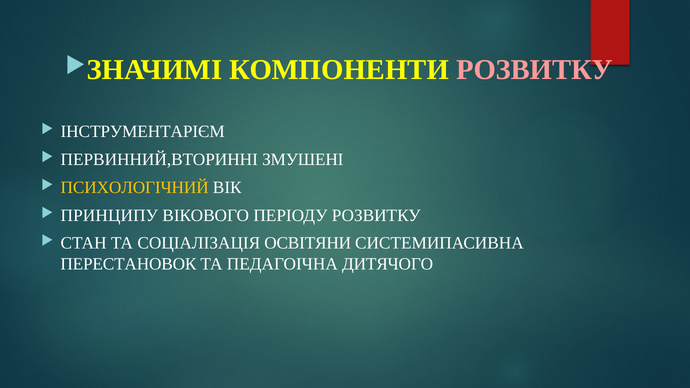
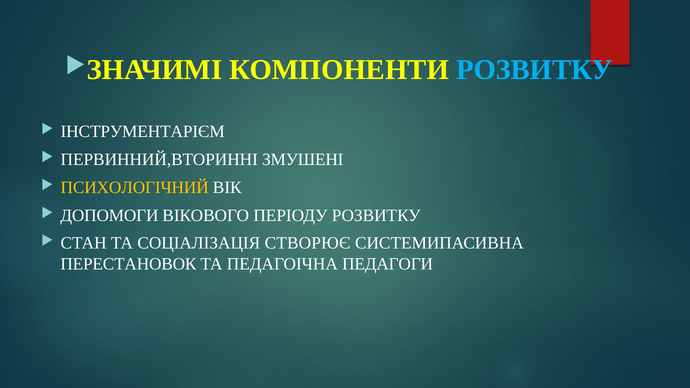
РОЗВИТКУ at (535, 70) colour: pink -> light blue
ПРИНЦИПУ: ПРИНЦИПУ -> ДОПОМОГИ
ОСВІТЯНИ: ОСВІТЯНИ -> СТВОРЮЄ
ДИТЯЧОГО: ДИТЯЧОГО -> ПЕДАГОГИ
